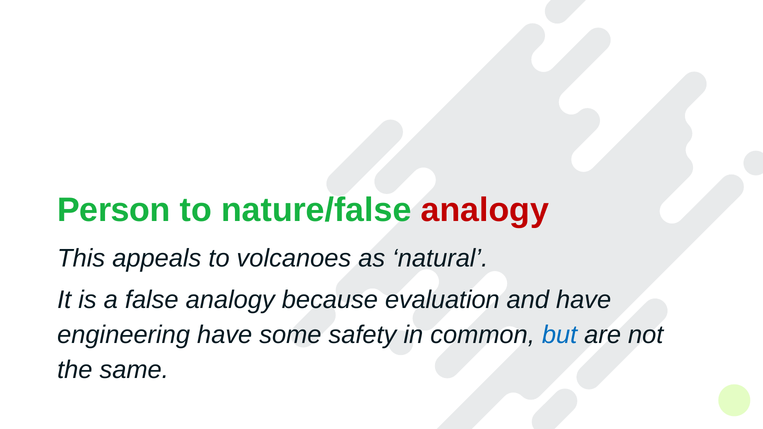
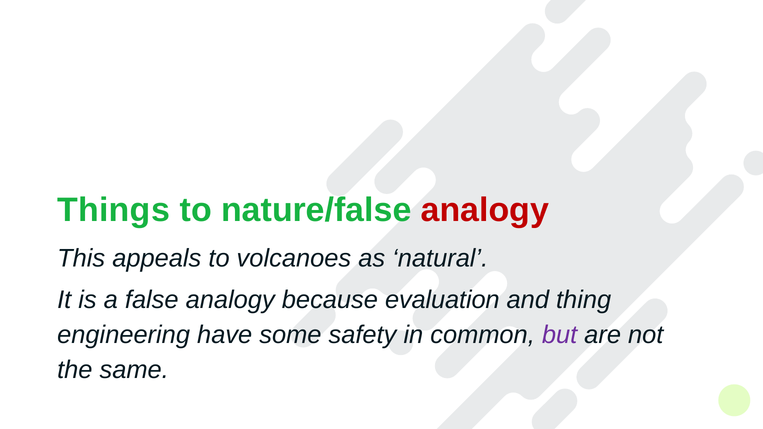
Person: Person -> Things
and have: have -> thing
but colour: blue -> purple
